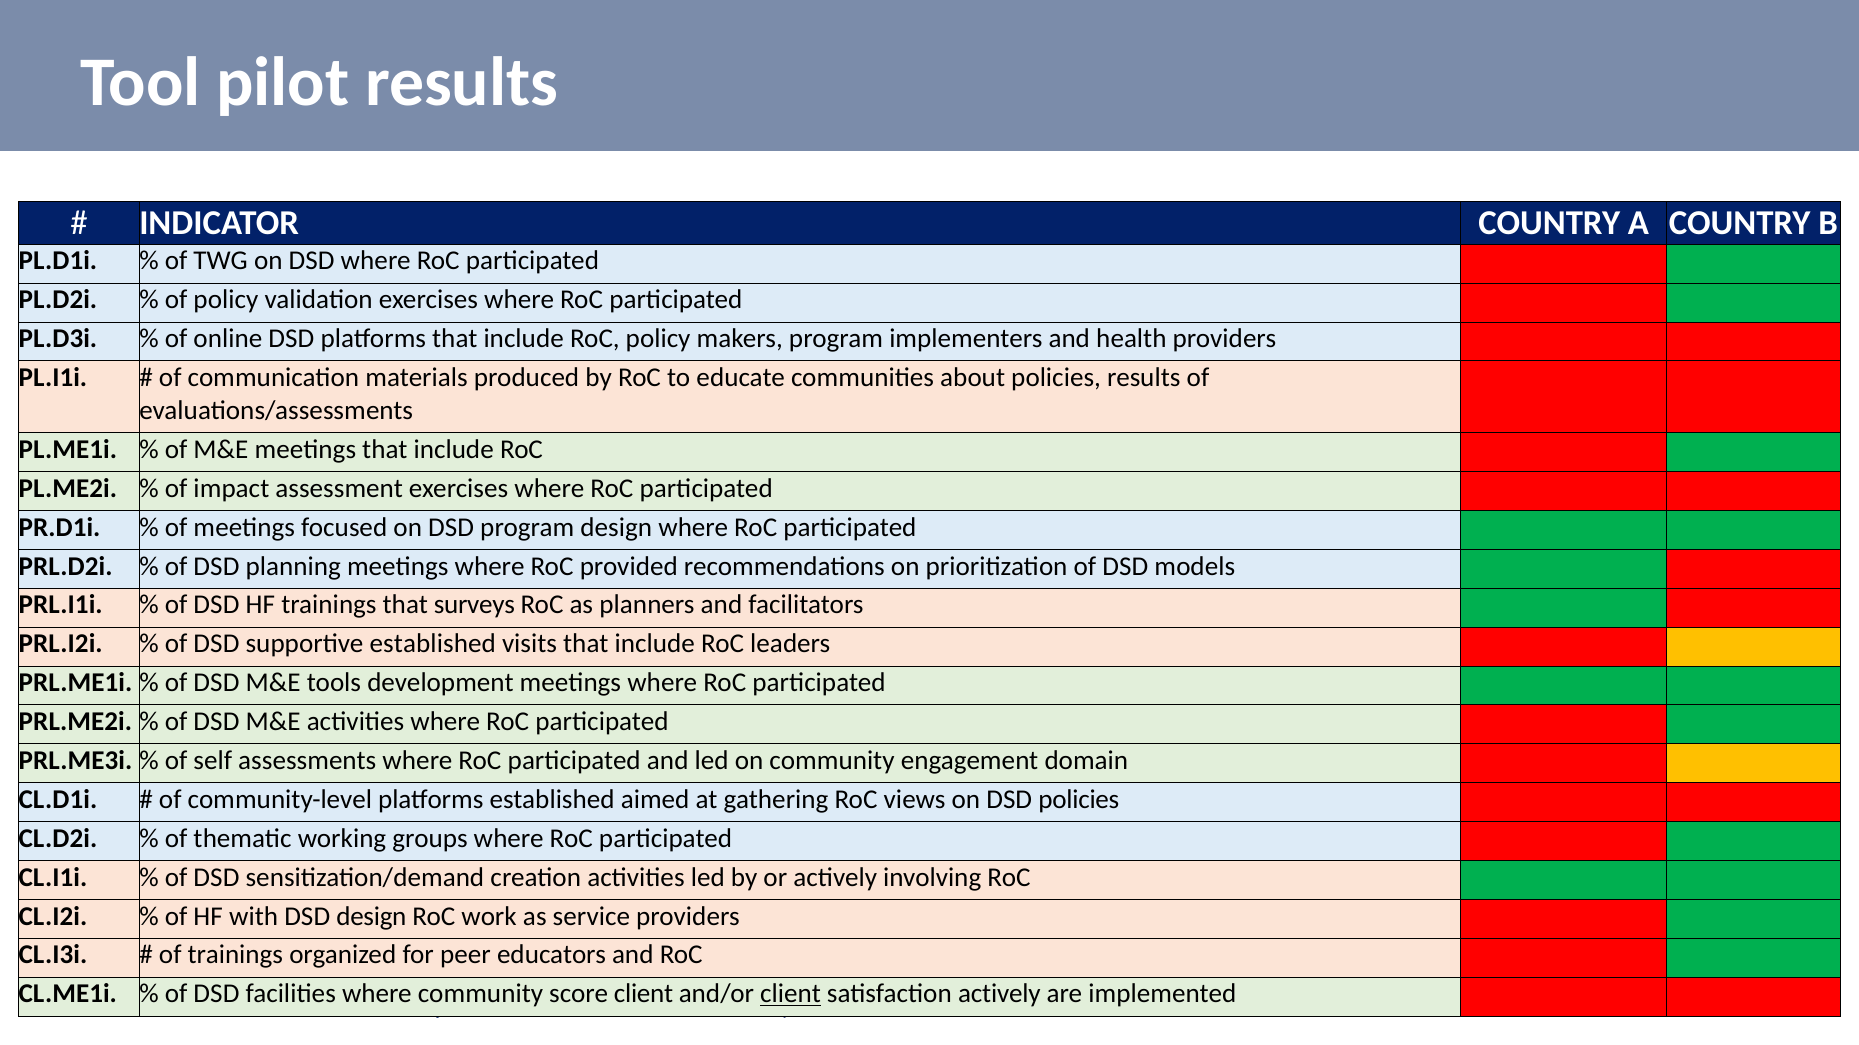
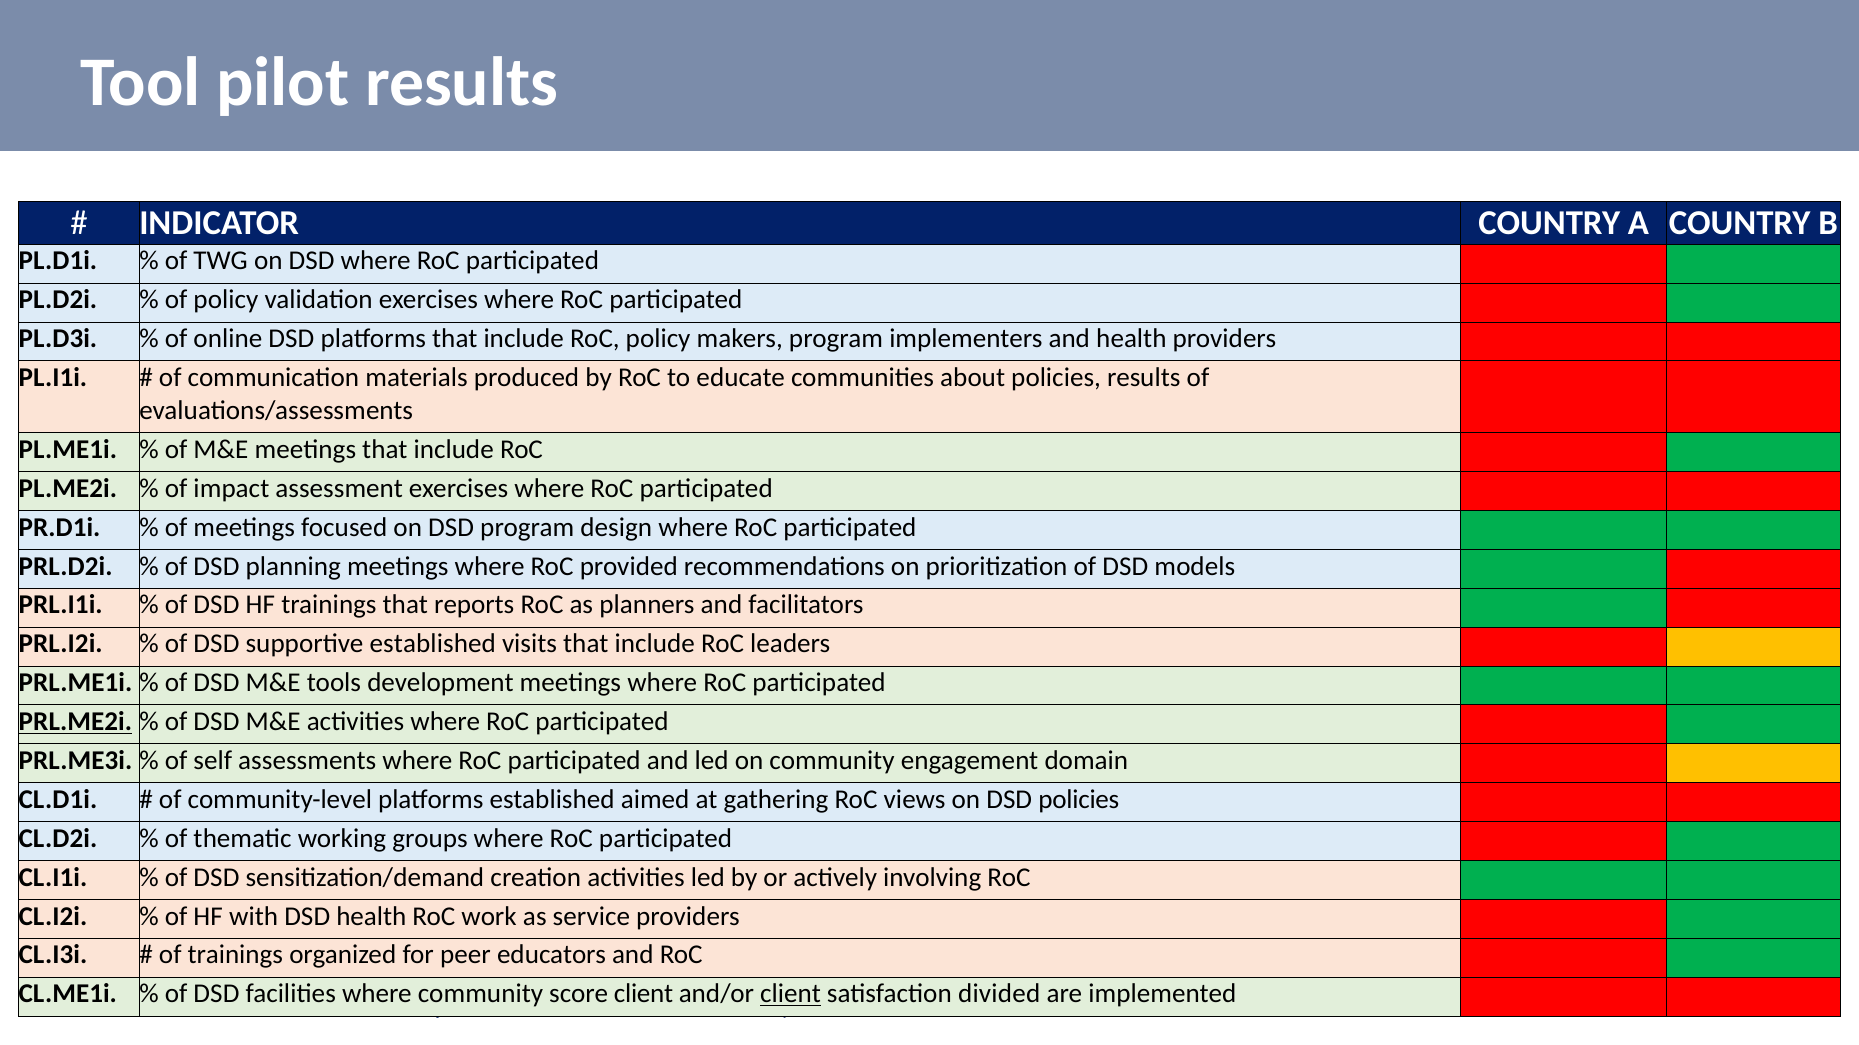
surveys: surveys -> reports
PRL.ME2i underline: none -> present
DSD design: design -> health
satisfaction actively: actively -> divided
